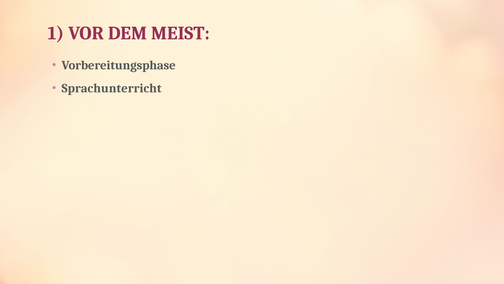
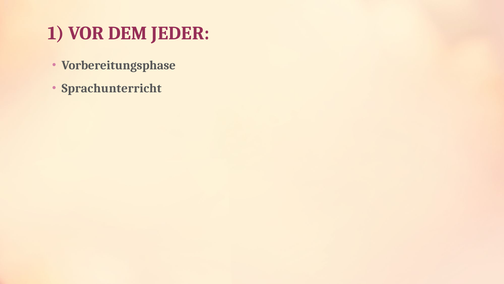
MEIST: MEIST -> JEDER
